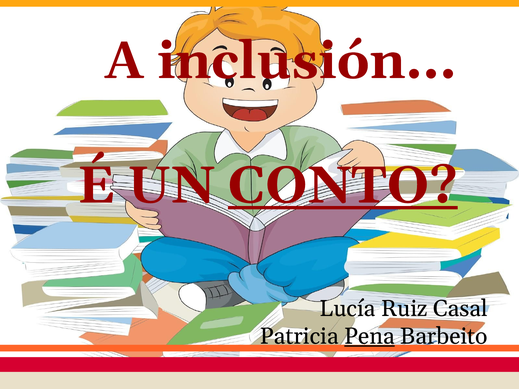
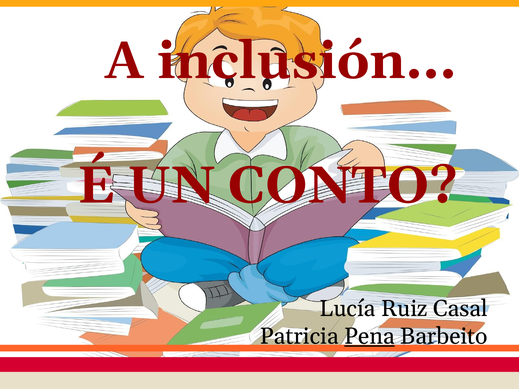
CONTO underline: present -> none
